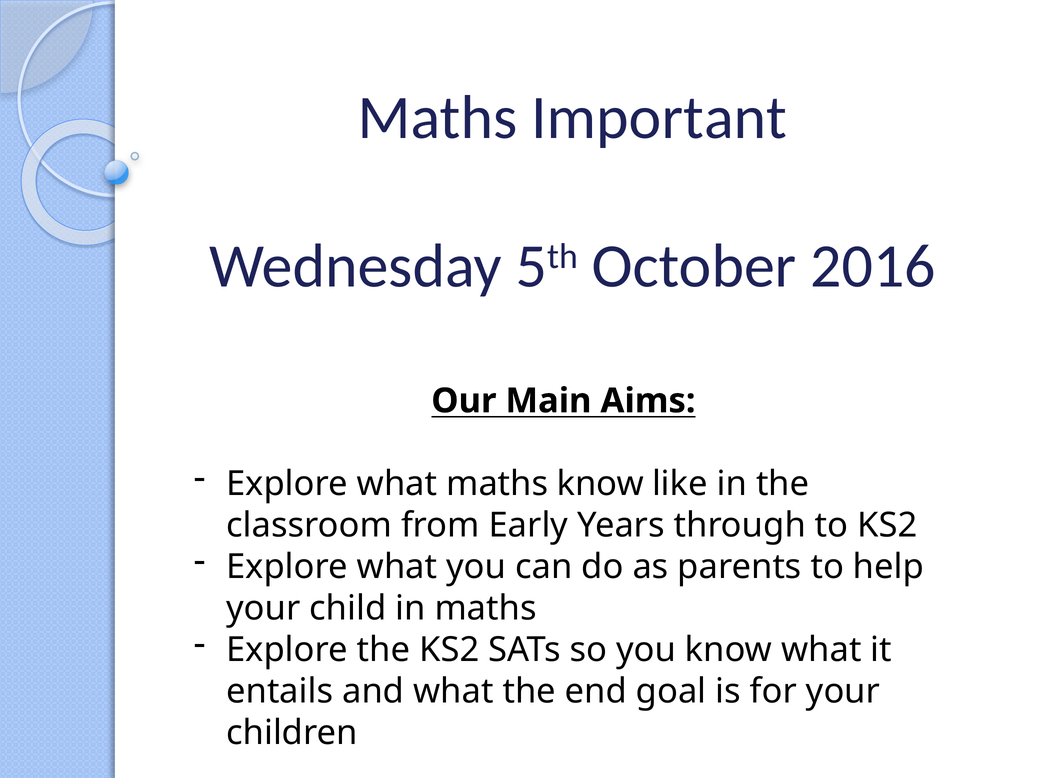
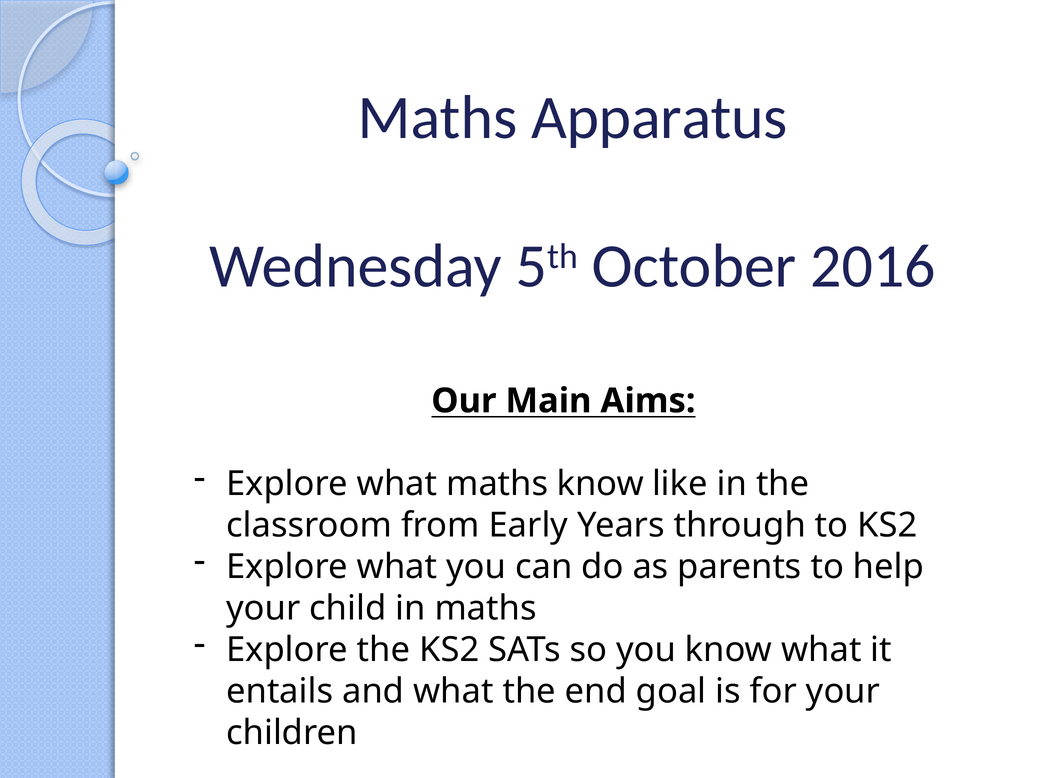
Important: Important -> Apparatus
